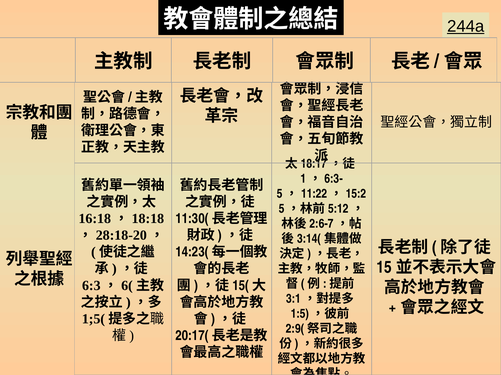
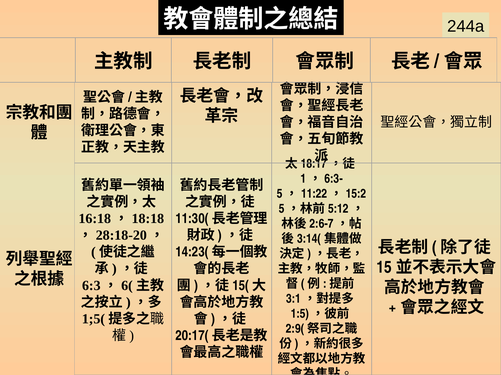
244a underline: present -> none
